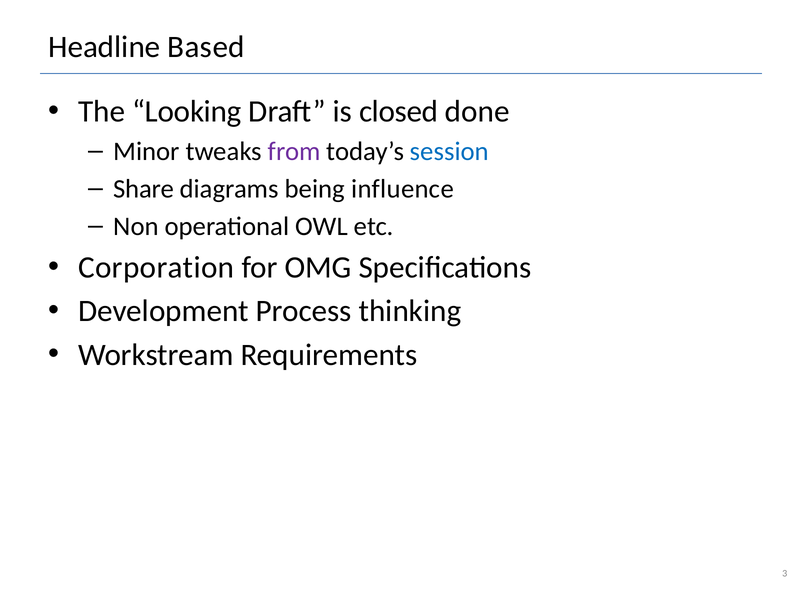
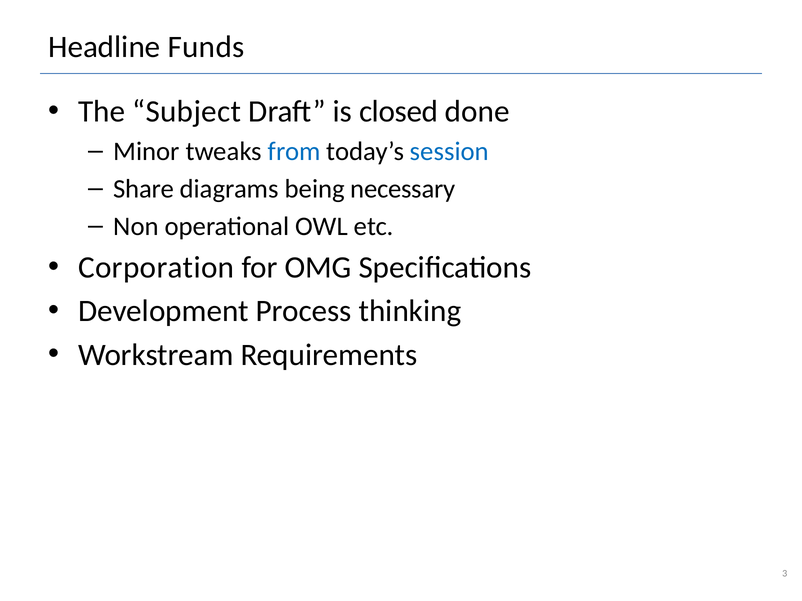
Based: Based -> Funds
Looking: Looking -> Subject
from colour: purple -> blue
influence: influence -> necessary
